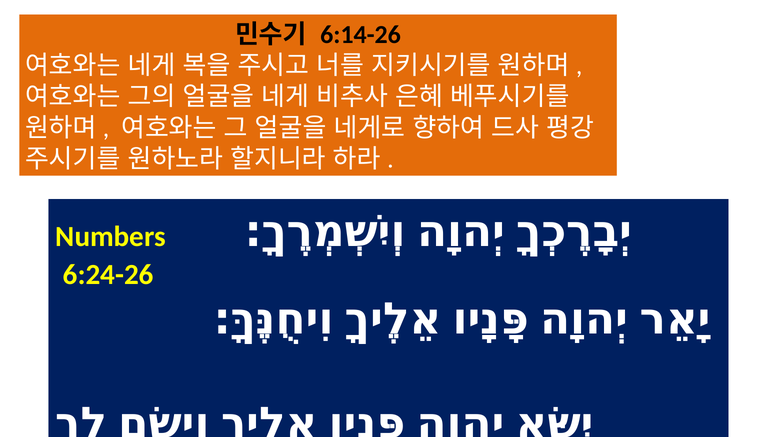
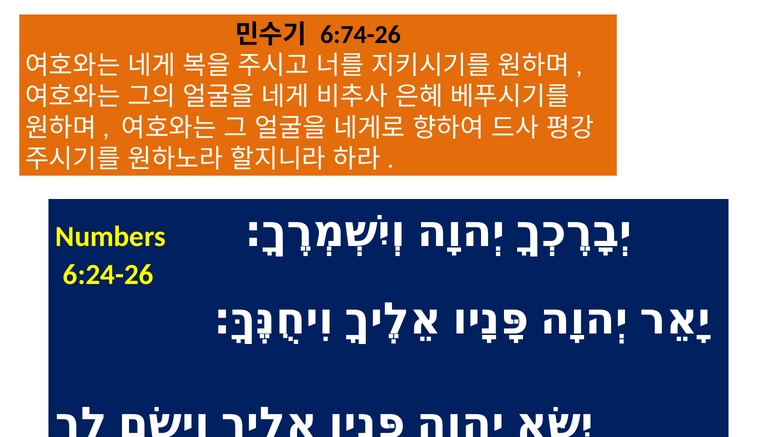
6:14-26: 6:14-26 -> 6:74-26
